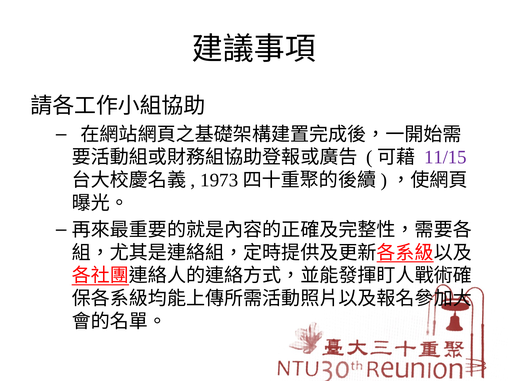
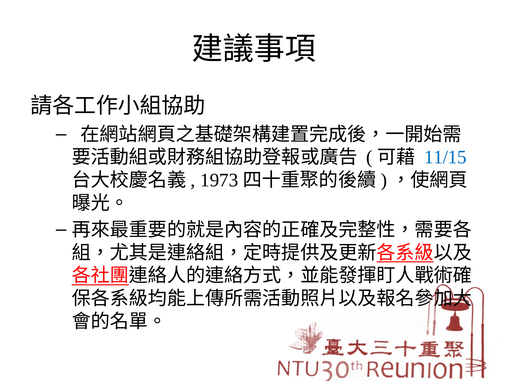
11/15 colour: purple -> blue
